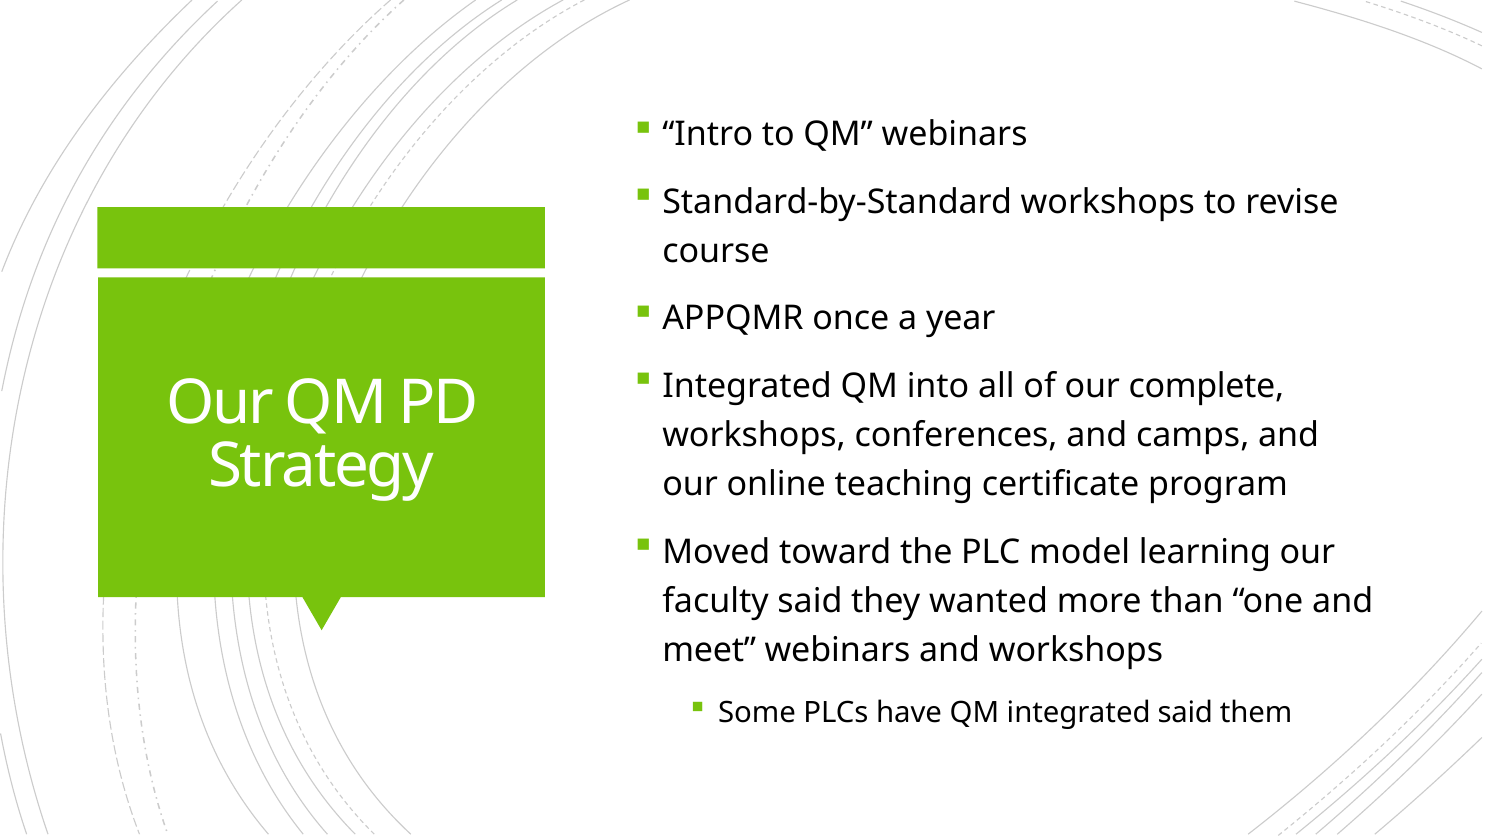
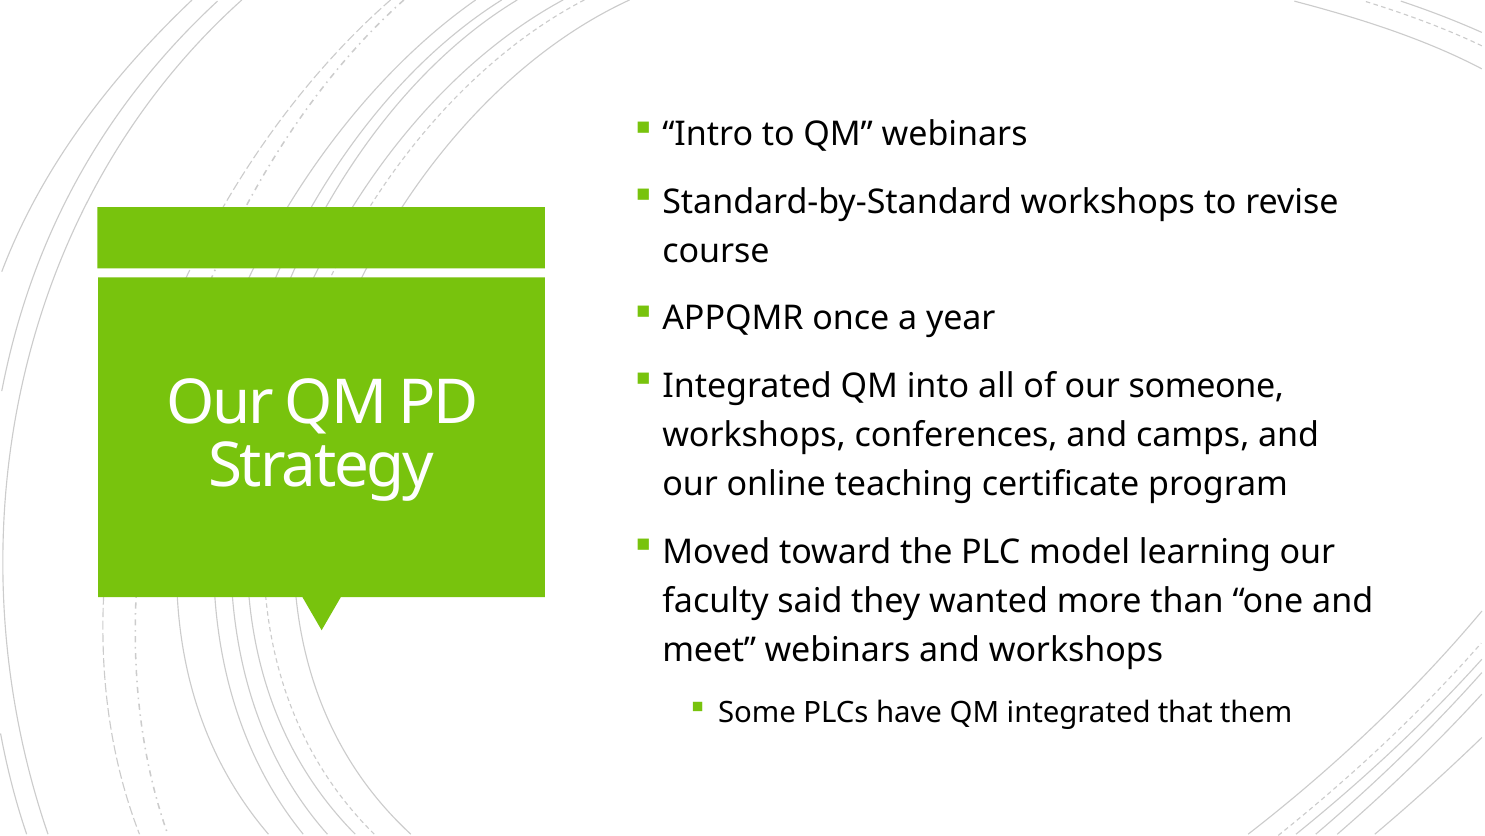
complete: complete -> someone
integrated said: said -> that
